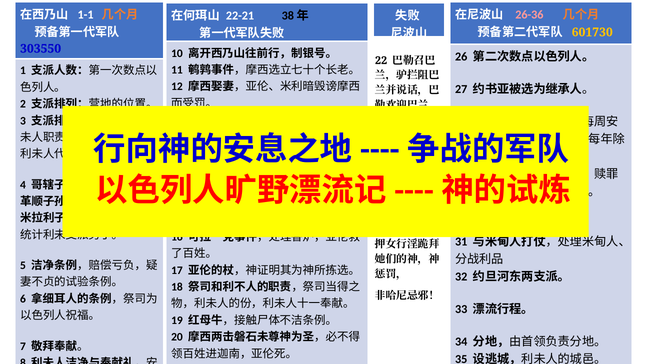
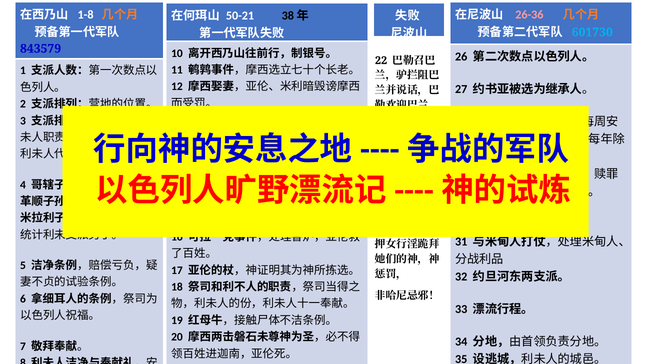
1-1: 1-1 -> 1-8
22-21: 22-21 -> 50-21
601730 colour: yellow -> light blue
303550: 303550 -> 843579
